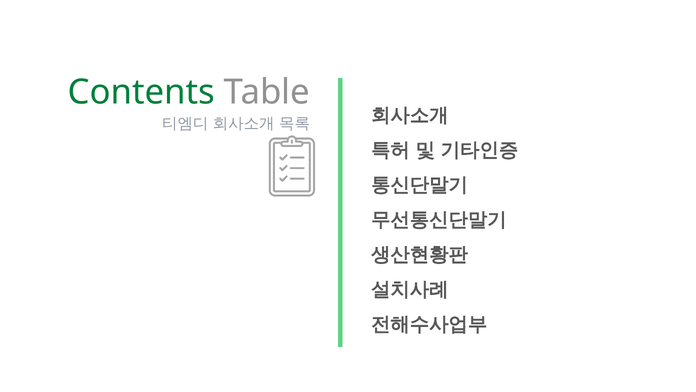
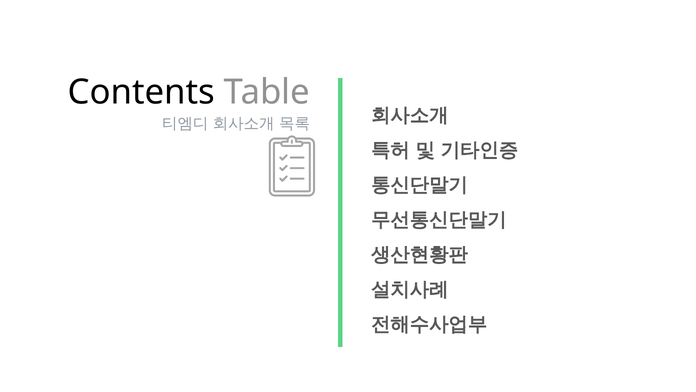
Contents colour: green -> black
